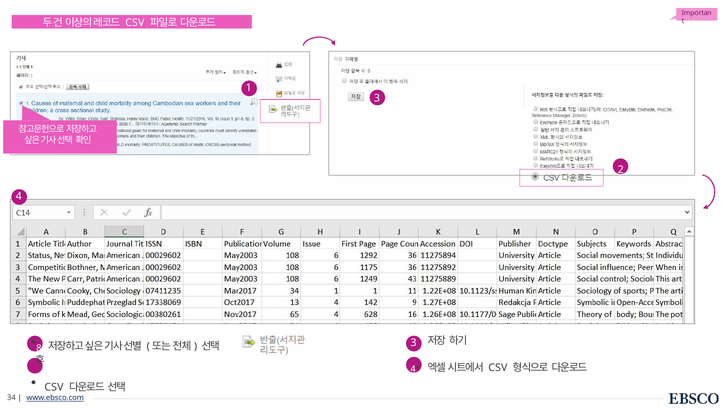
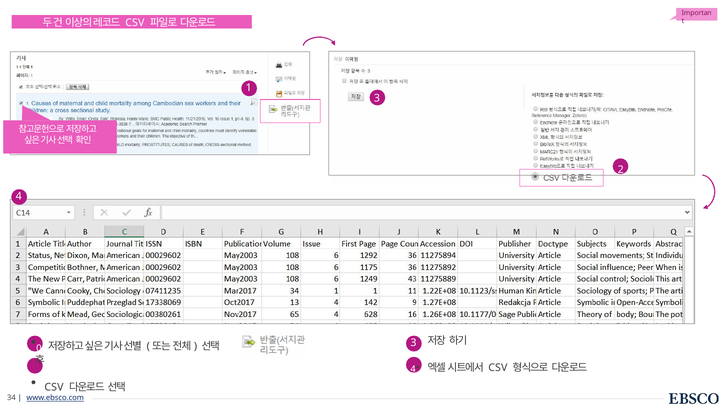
8: 8 -> 0
